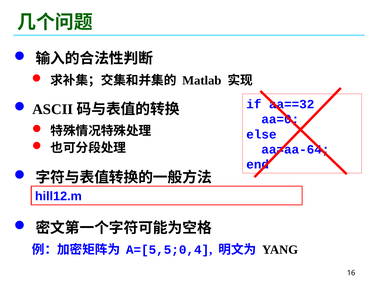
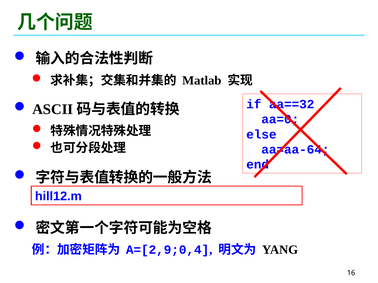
A=[5,5;0,4: A=[5,5;0,4 -> A=[2,9;0,4
